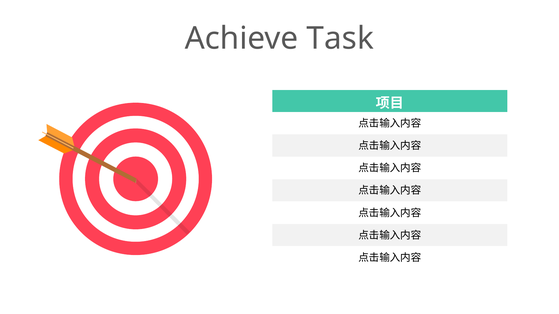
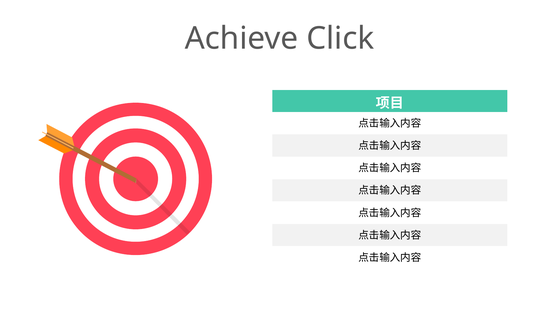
Task: Task -> Click
